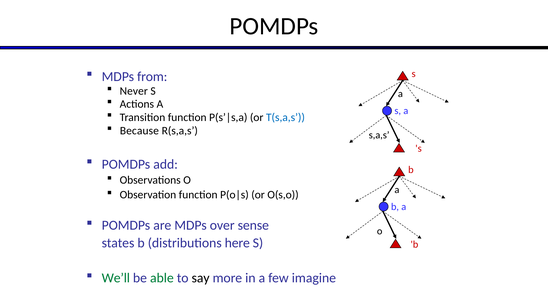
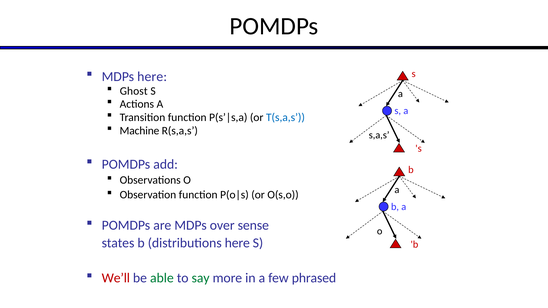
MDPs from: from -> here
Never: Never -> Ghost
Because: Because -> Machine
We’ll colour: green -> red
say colour: black -> green
imagine: imagine -> phrased
